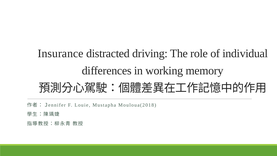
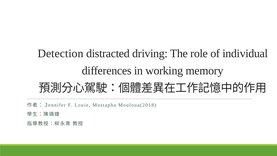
Insurance: Insurance -> Detection
